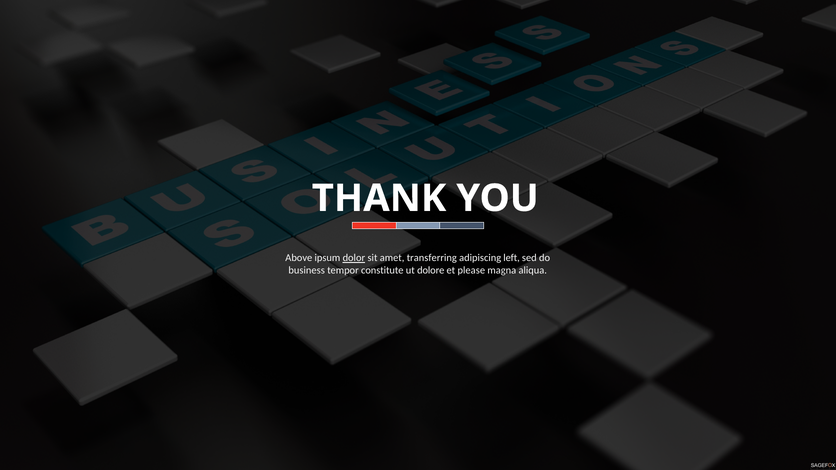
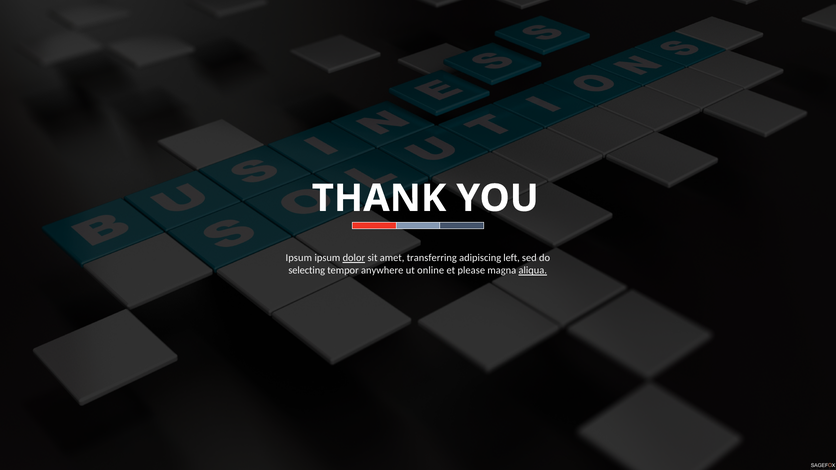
Above at (299, 258): Above -> Ipsum
business: business -> selecting
constitute: constitute -> anywhere
dolore: dolore -> online
aliqua underline: none -> present
